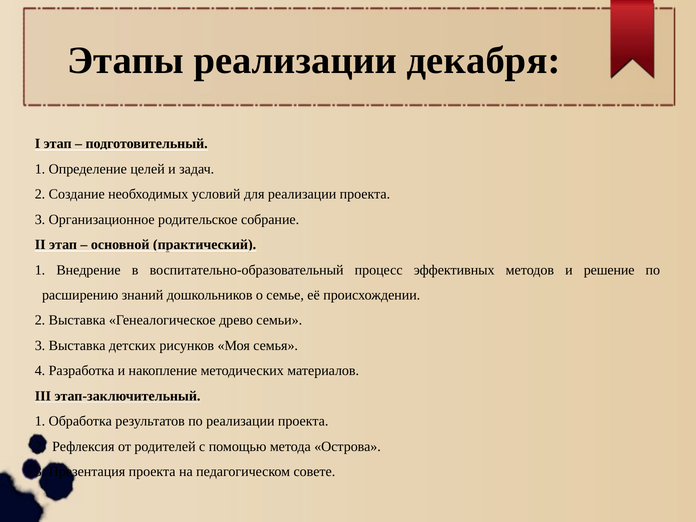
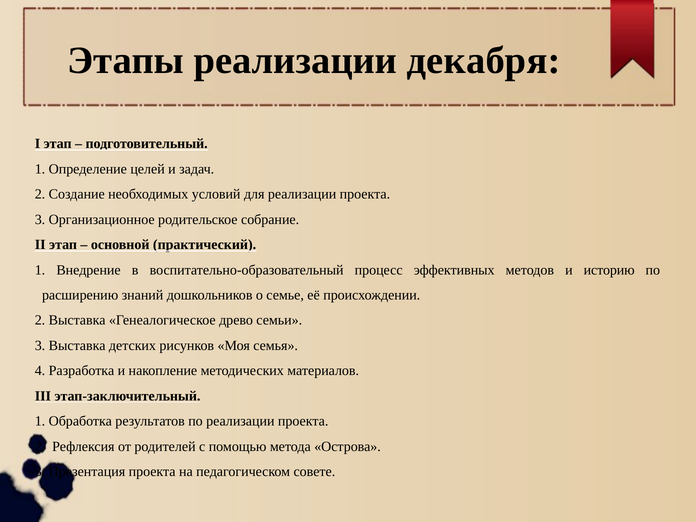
решение: решение -> историю
